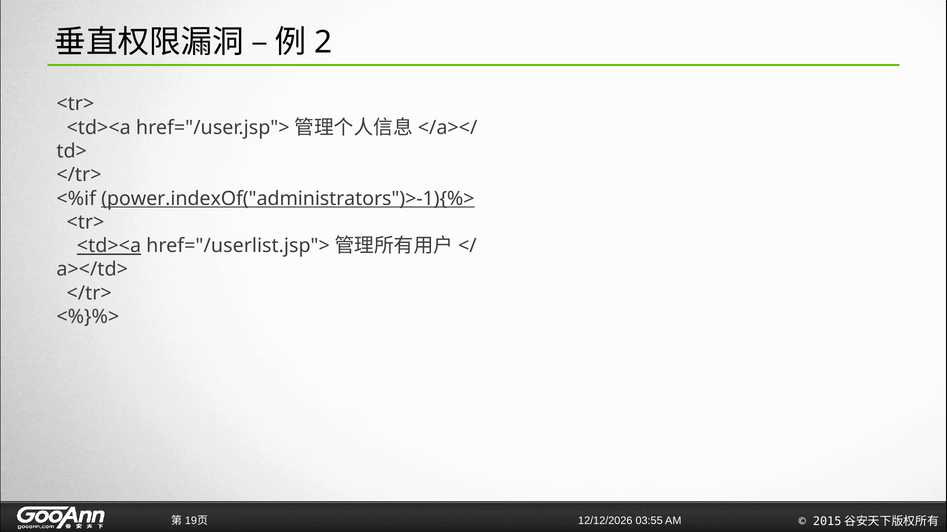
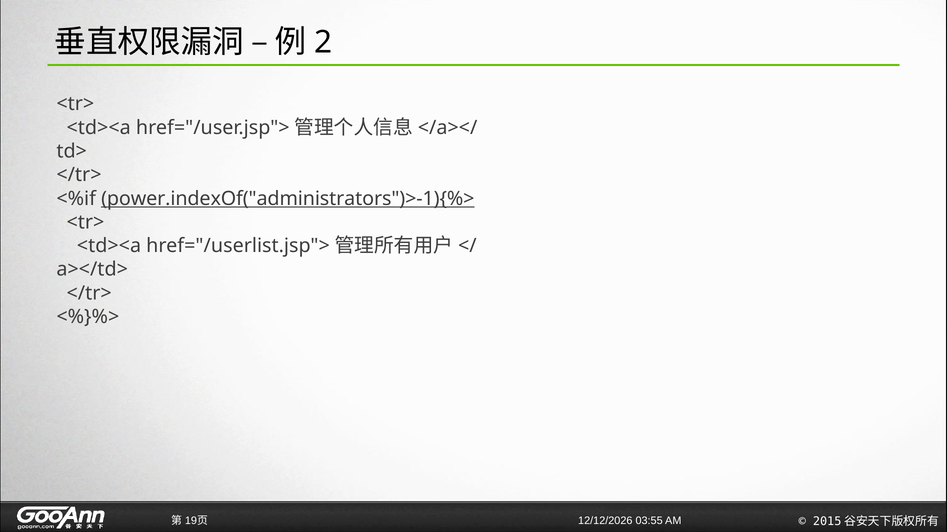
<td><a at (109, 246) underline: present -> none
